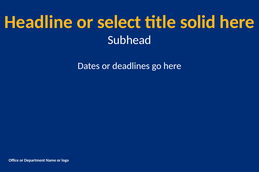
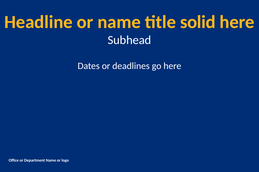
or select: select -> name
